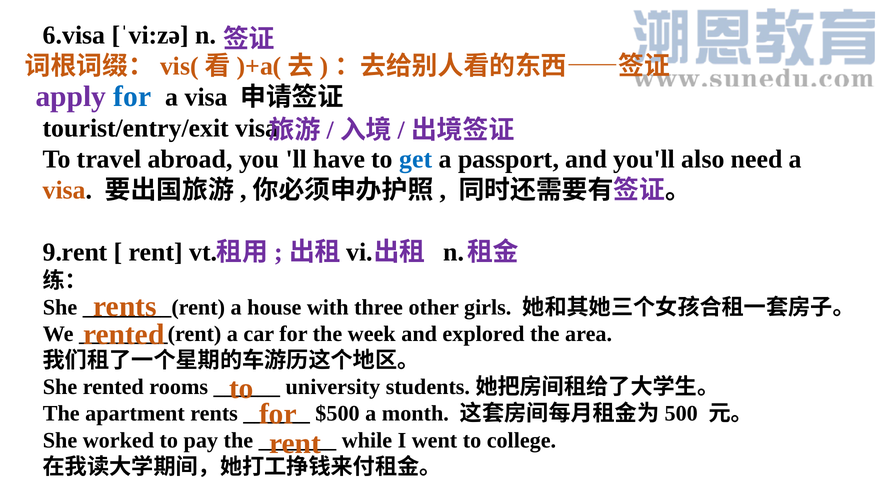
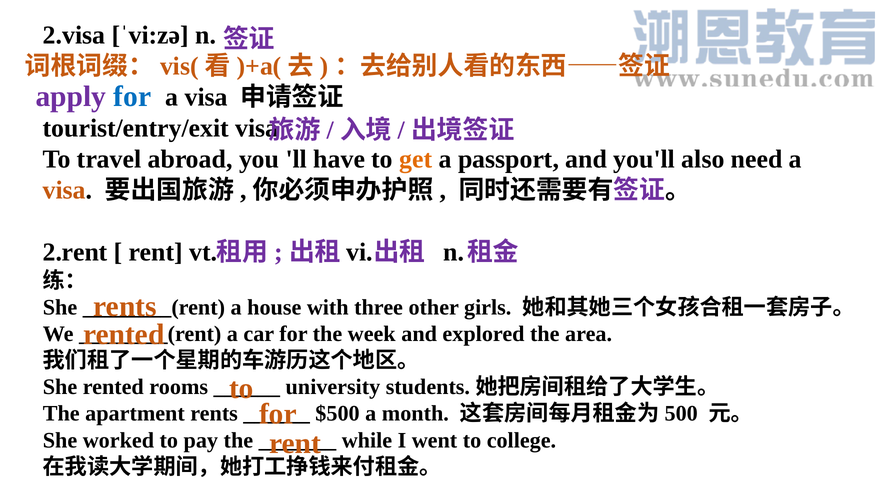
6.visa: 6.visa -> 2.visa
get colour: blue -> orange
9.rent: 9.rent -> 2.rent
